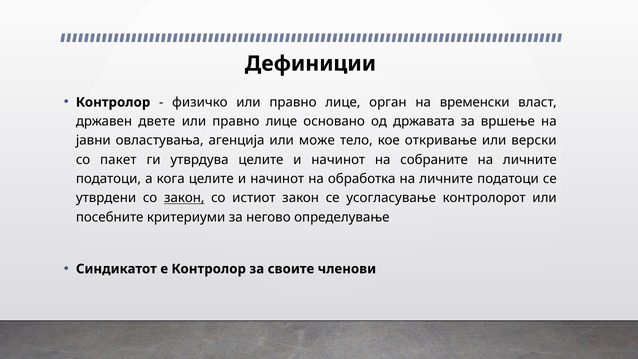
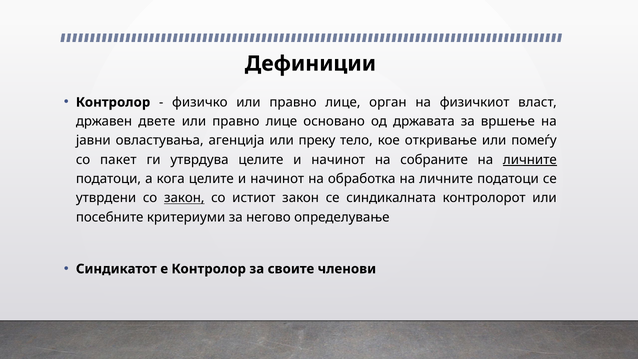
временски: временски -> физичкиот
може: може -> преку
верски: верски -> помеѓу
личните at (530, 160) underline: none -> present
усогласување: усогласување -> синдикалната
